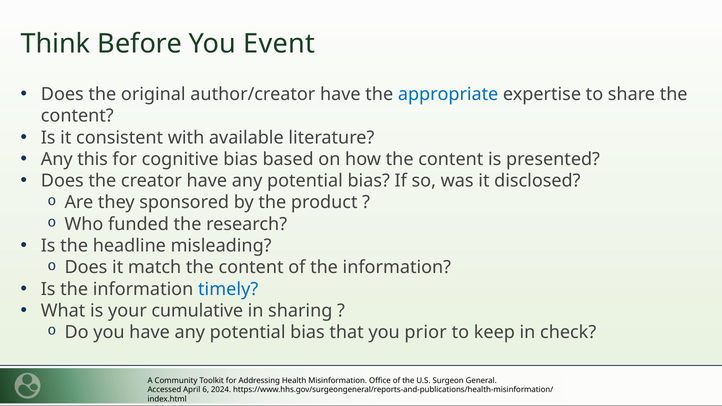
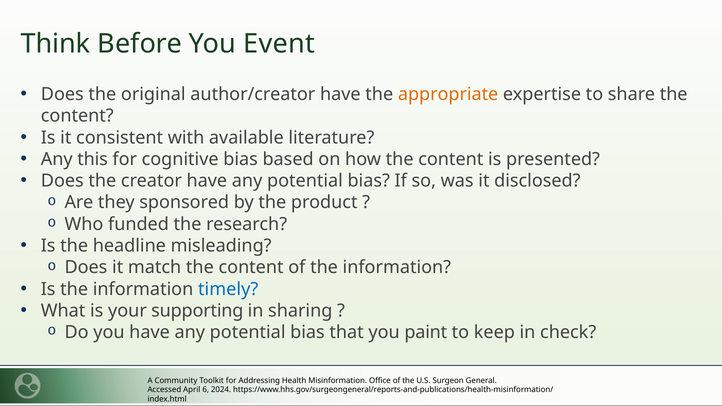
appropriate colour: blue -> orange
cumulative: cumulative -> supporting
prior: prior -> paint
